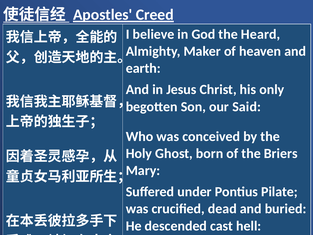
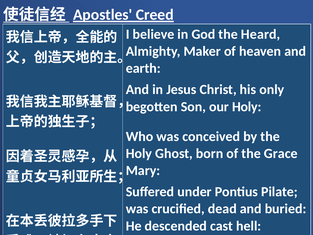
our Said: Said -> Holy
Briers: Briers -> Grace
